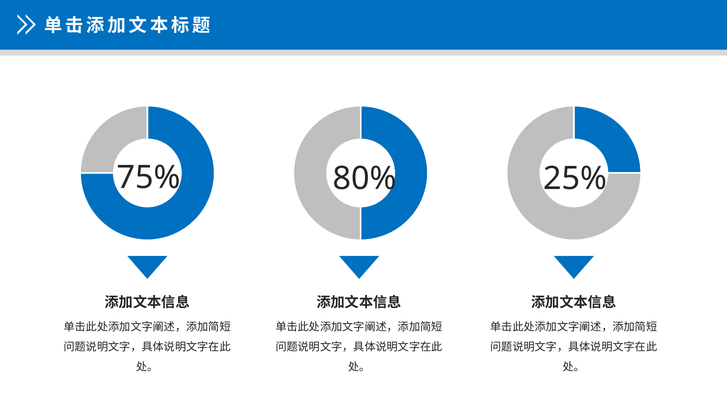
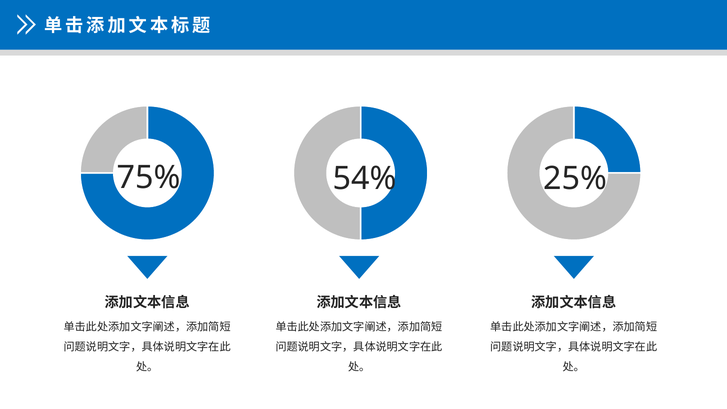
80%: 80% -> 54%
